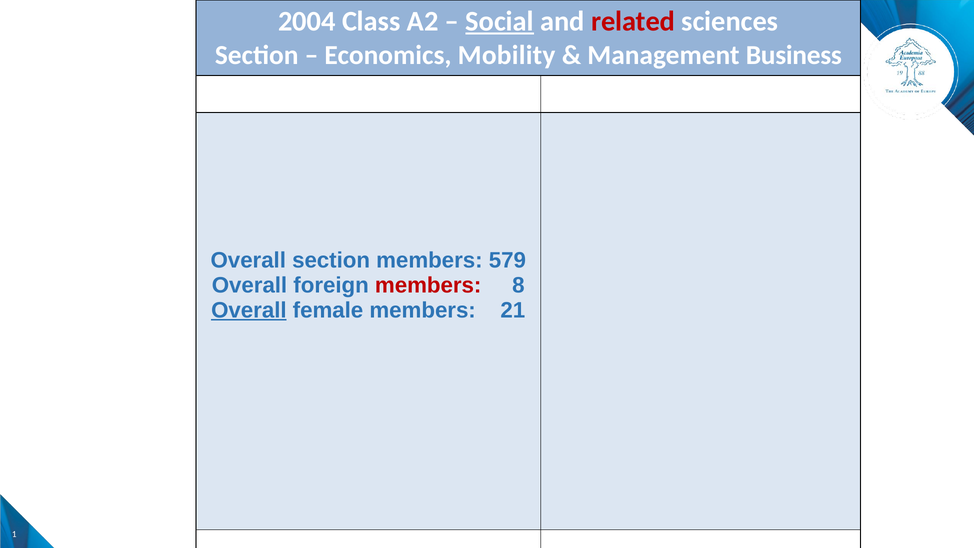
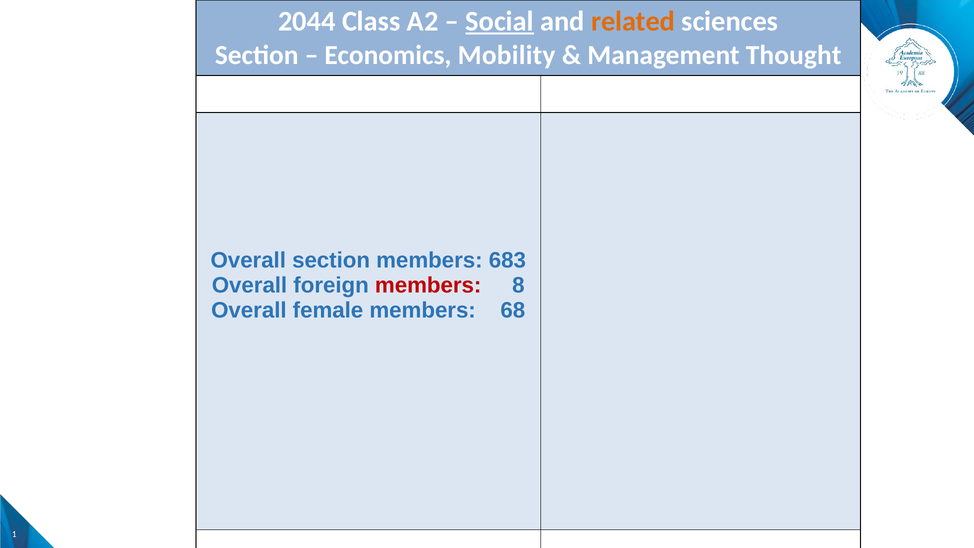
2004: 2004 -> 2044
related colour: red -> orange
Business: Business -> Thought
579: 579 -> 683
Overall at (249, 310) underline: present -> none
21: 21 -> 68
